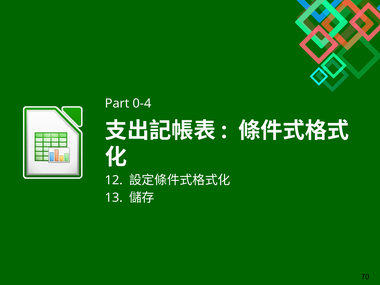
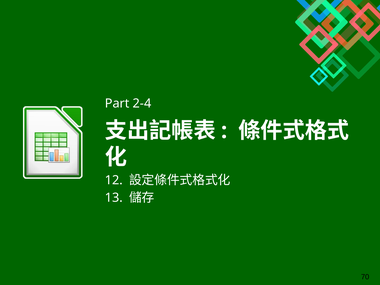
0-4: 0-4 -> 2-4
